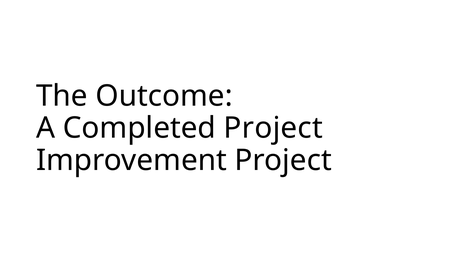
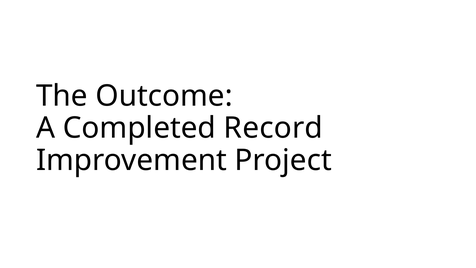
Completed Project: Project -> Record
